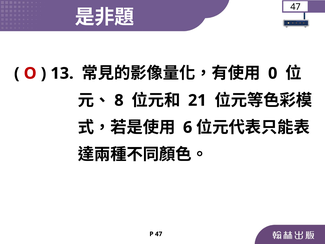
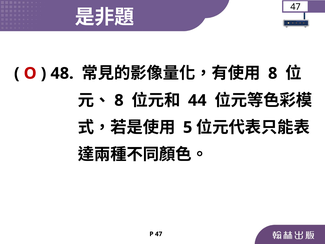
13: 13 -> 48
0 at (273, 73): 0 -> 8
21: 21 -> 44
6: 6 -> 5
